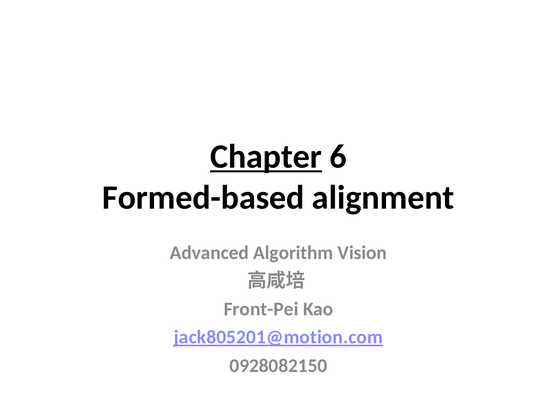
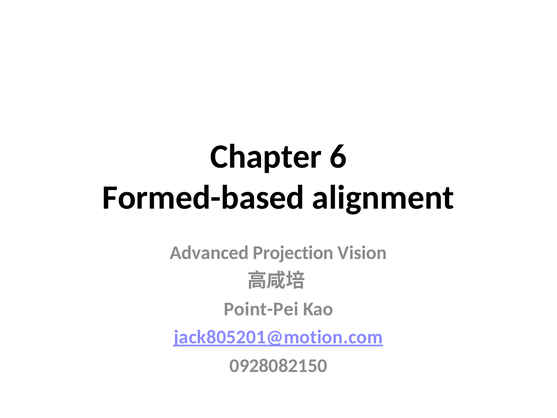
Chapter underline: present -> none
Algorithm: Algorithm -> Projection
Front-Pei: Front-Pei -> Point-Pei
